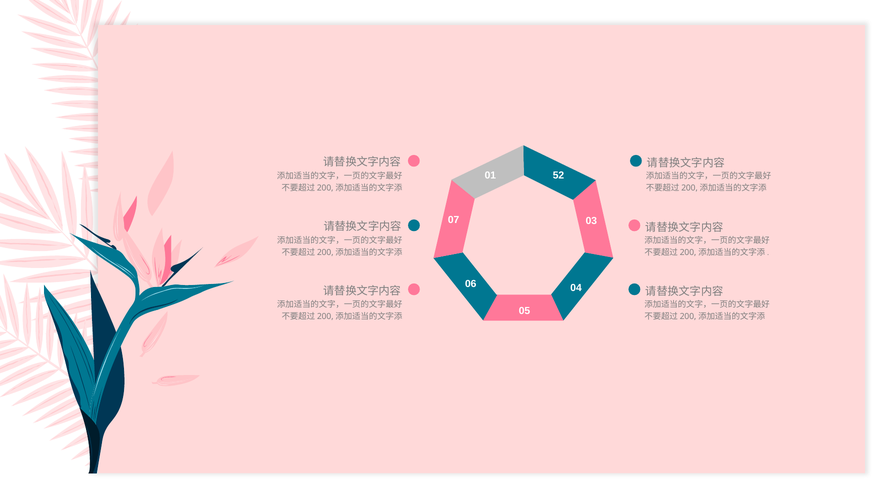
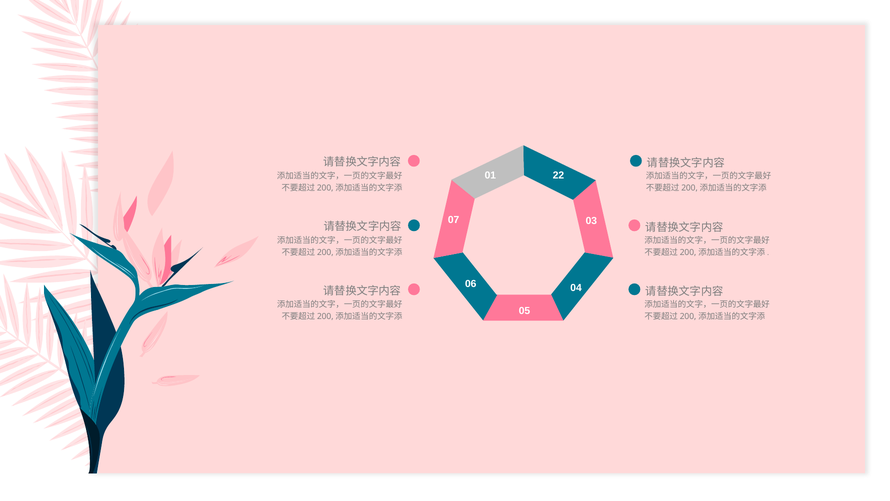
52: 52 -> 22
